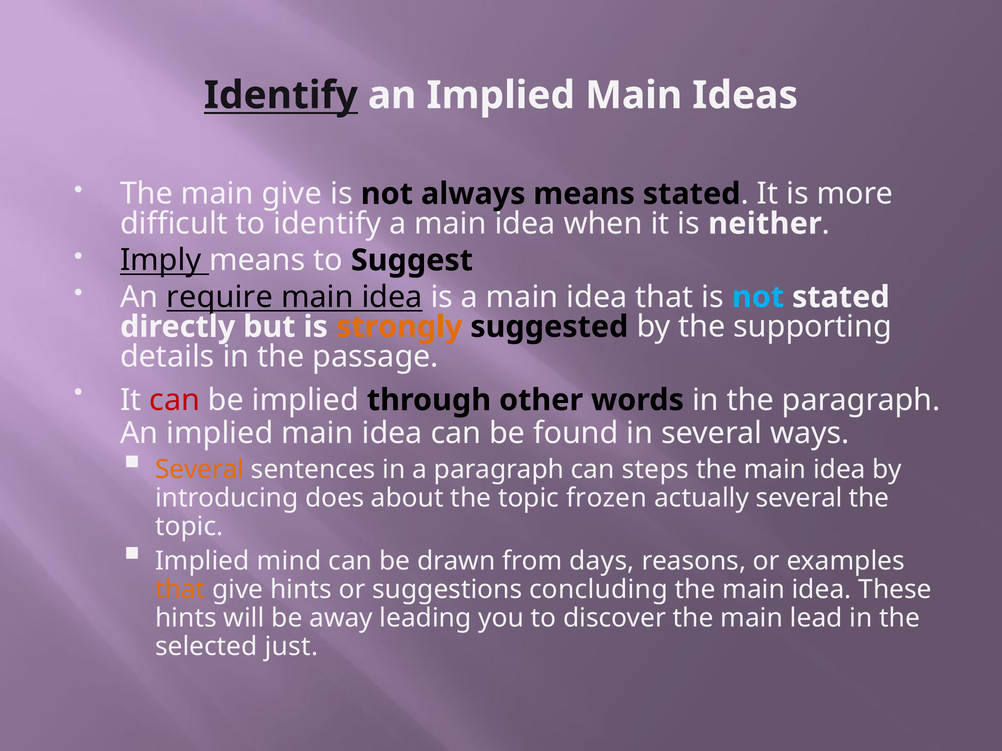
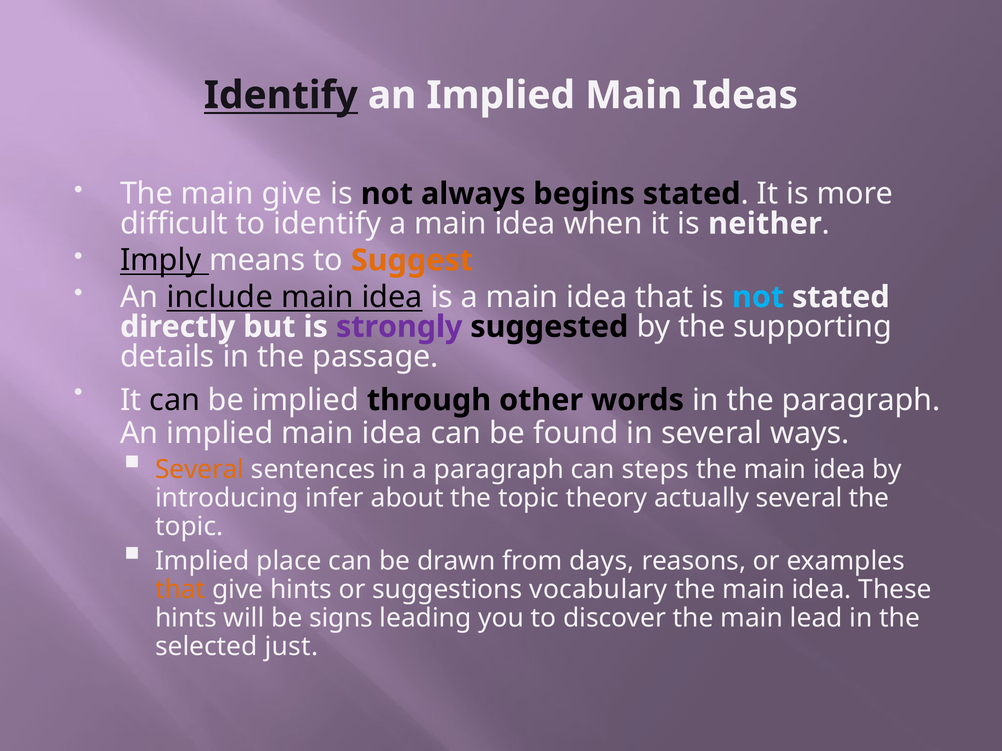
always means: means -> begins
Suggest colour: black -> orange
require: require -> include
strongly colour: orange -> purple
can at (175, 400) colour: red -> black
does: does -> infer
frozen: frozen -> theory
mind: mind -> place
concluding: concluding -> vocabulary
away: away -> signs
